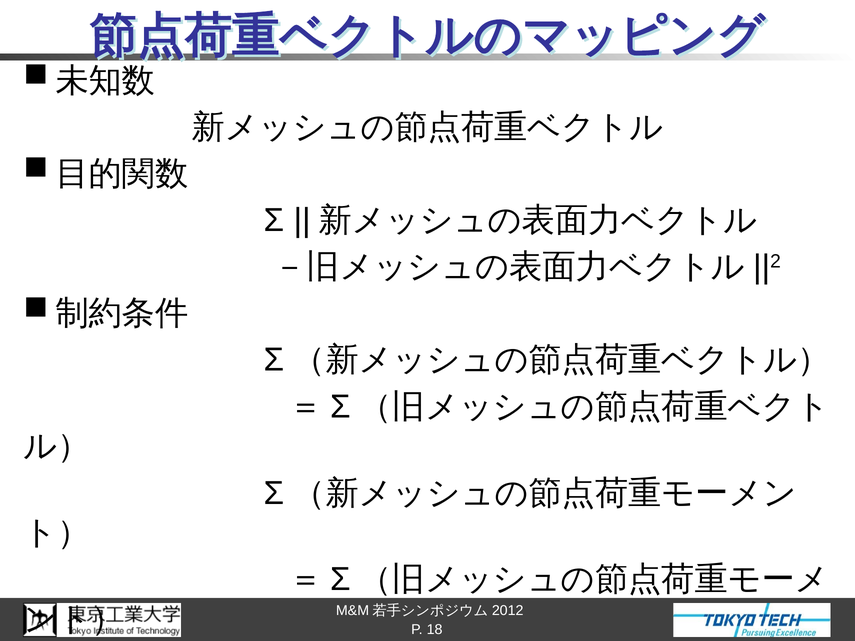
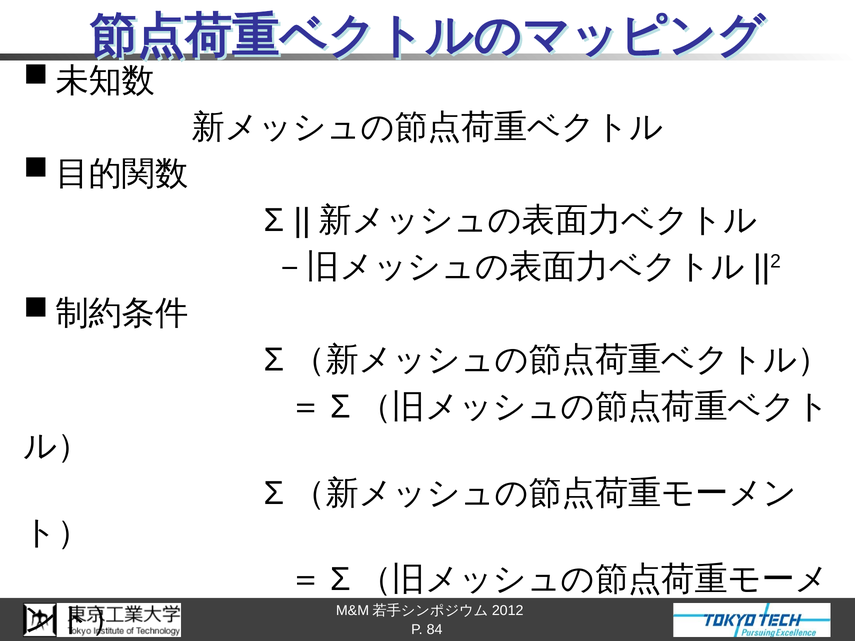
18: 18 -> 84
